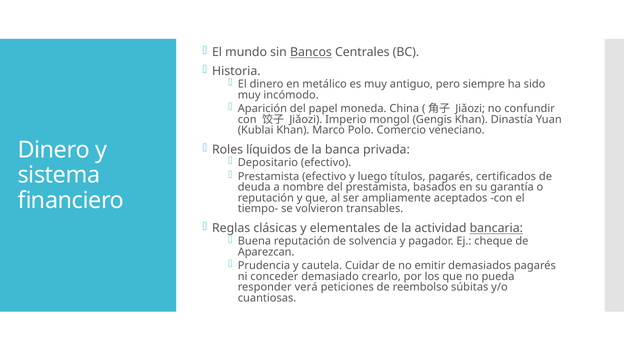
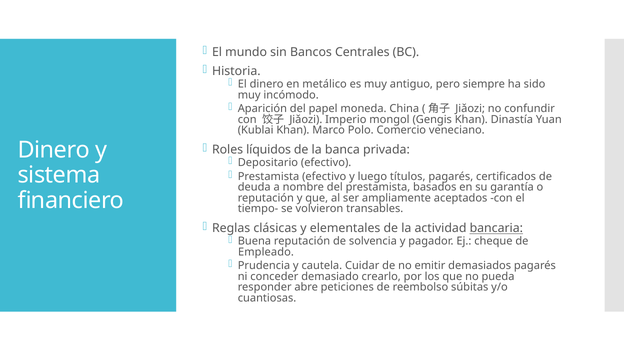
Bancos underline: present -> none
Aparezcan: Aparezcan -> Empleado
verá: verá -> abre
